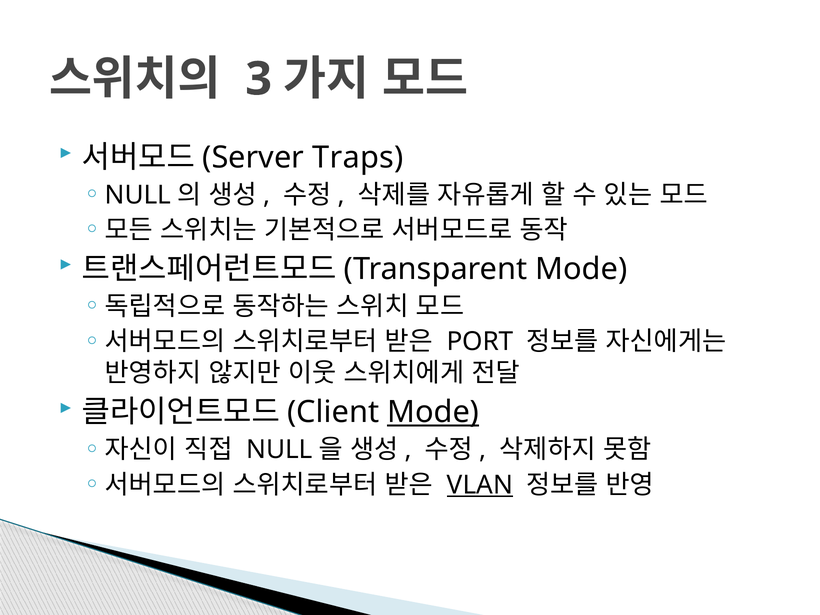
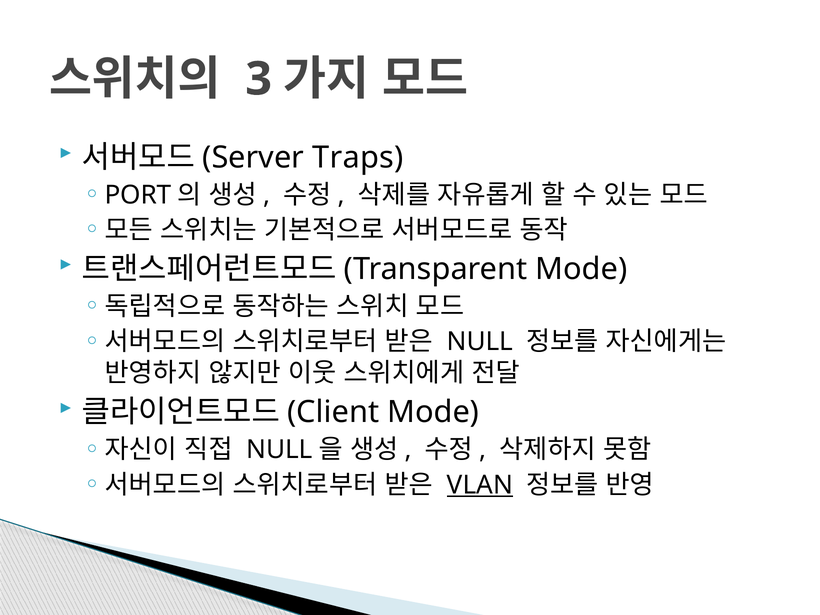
NULL at (138, 195): NULL -> PORT
PORT at (480, 342): PORT -> NULL
Mode at (433, 412) underline: present -> none
